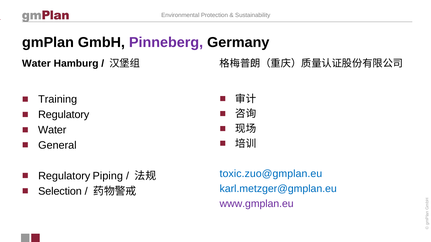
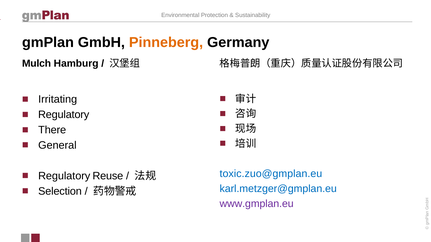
Pinneberg colour: purple -> orange
Water at (36, 64): Water -> Mulch
Training: Training -> Irritating
Water at (52, 130): Water -> There
Piping: Piping -> Reuse
